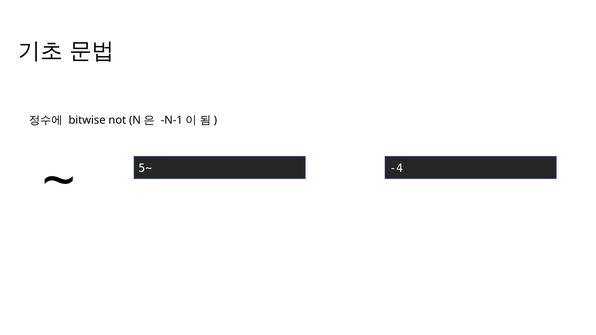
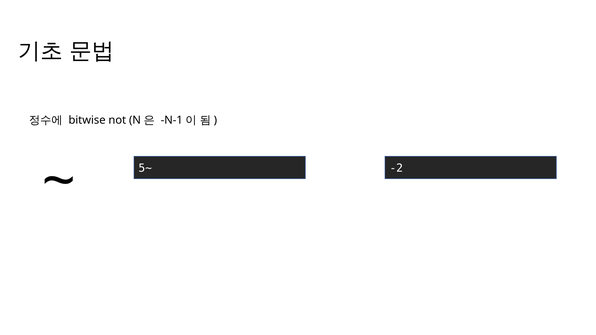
-4: -4 -> -2
